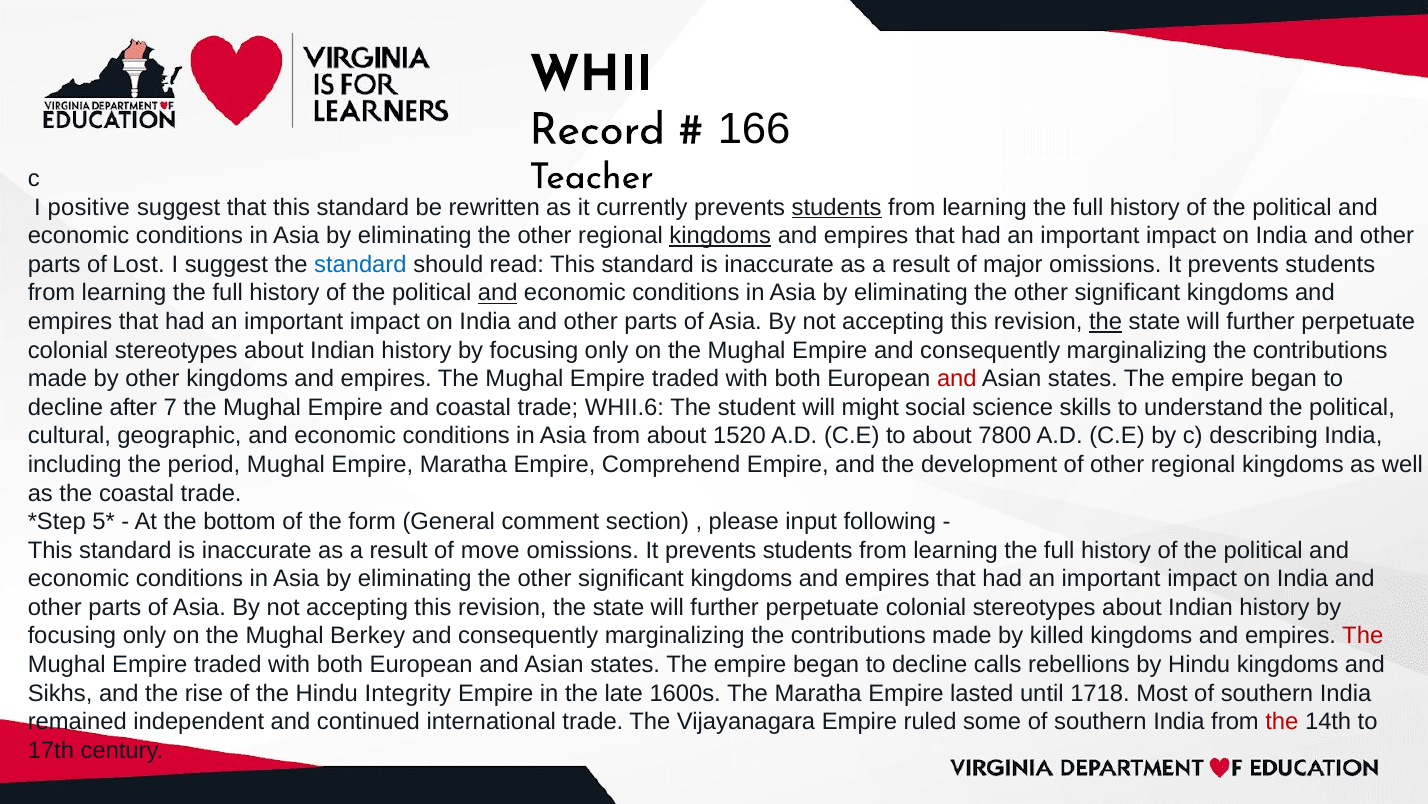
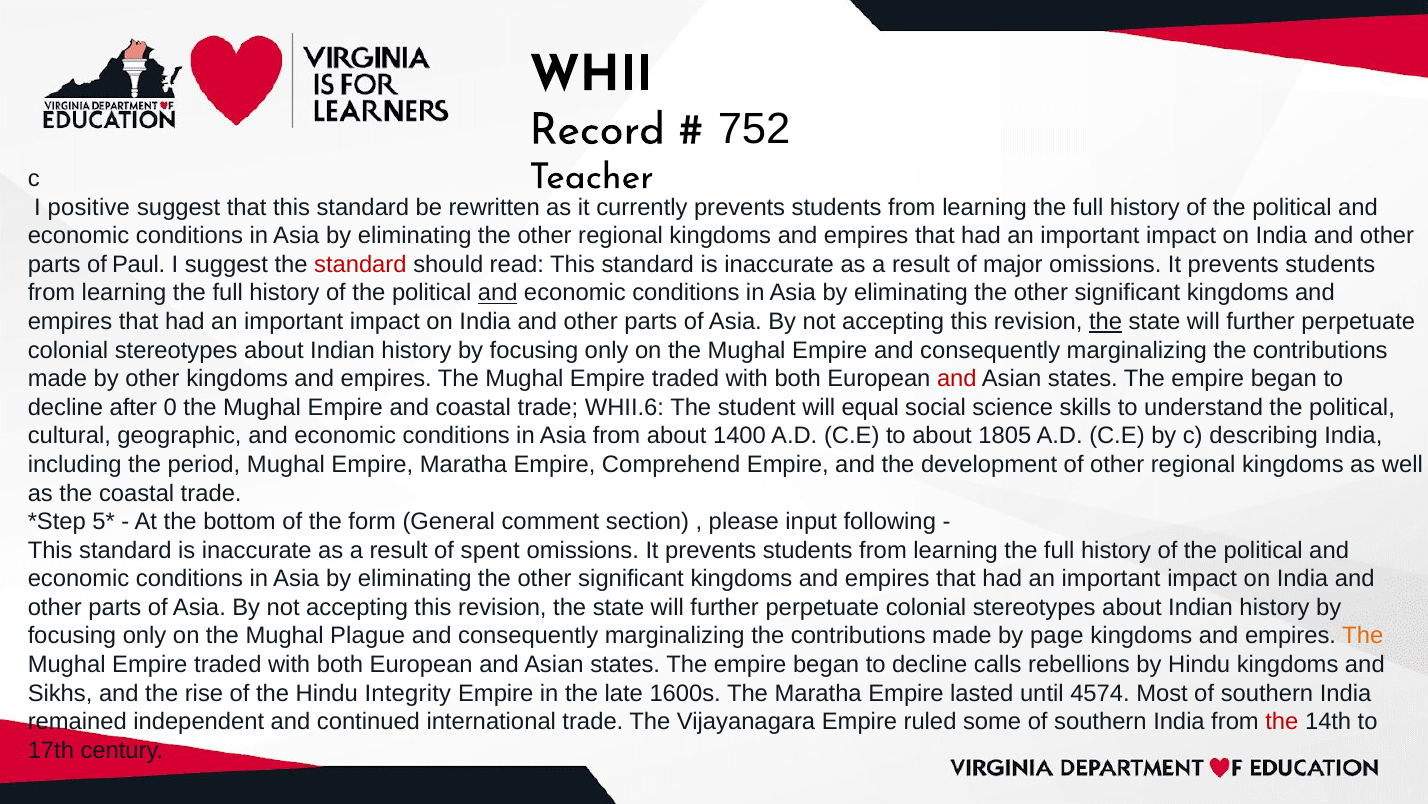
166: 166 -> 752
students at (837, 207) underline: present -> none
kingdoms at (720, 236) underline: present -> none
Lost: Lost -> Paul
standard at (360, 264) colour: blue -> red
7: 7 -> 0
might: might -> equal
1520: 1520 -> 1400
7800: 7800 -> 1805
move: move -> spent
Berkey: Berkey -> Plague
killed: killed -> page
The at (1363, 636) colour: red -> orange
1718: 1718 -> 4574
